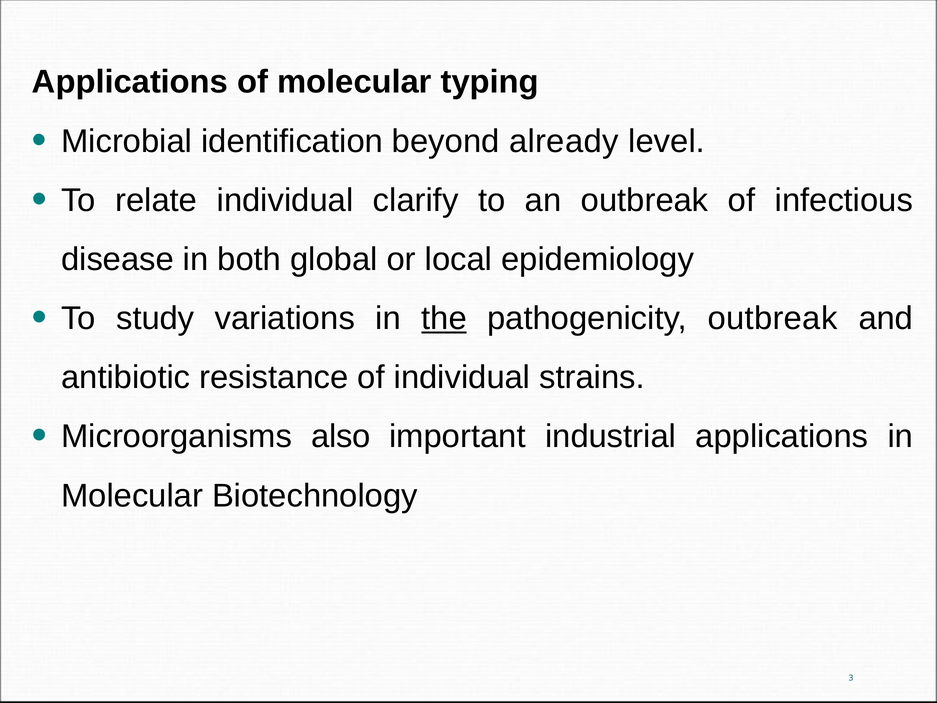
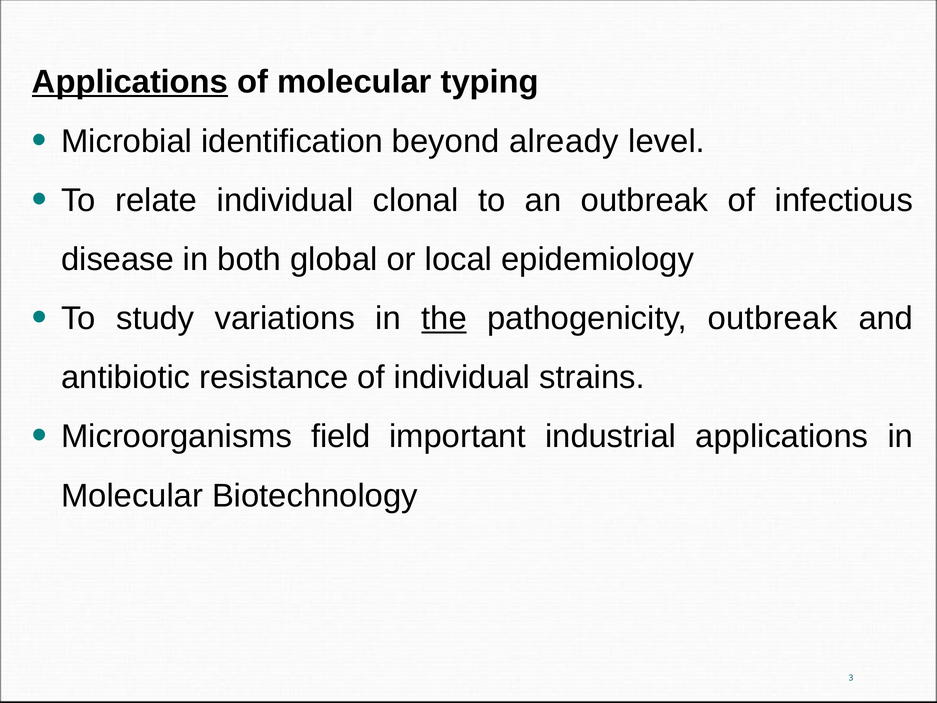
Applications at (130, 82) underline: none -> present
clarify: clarify -> clonal
also: also -> field
